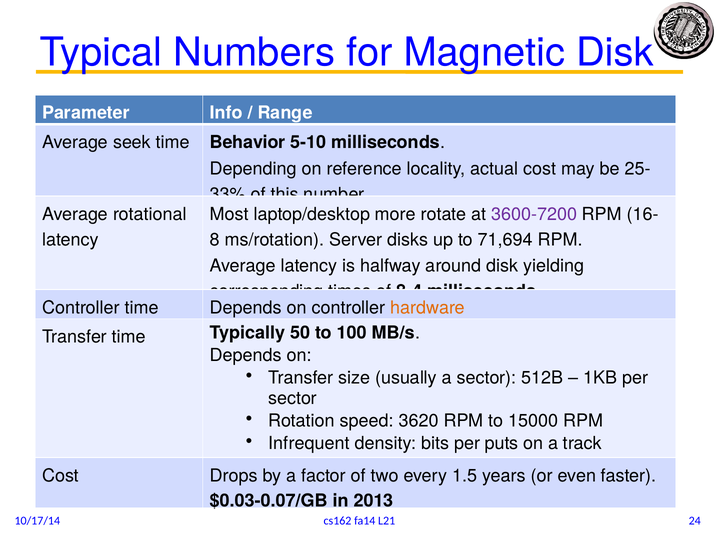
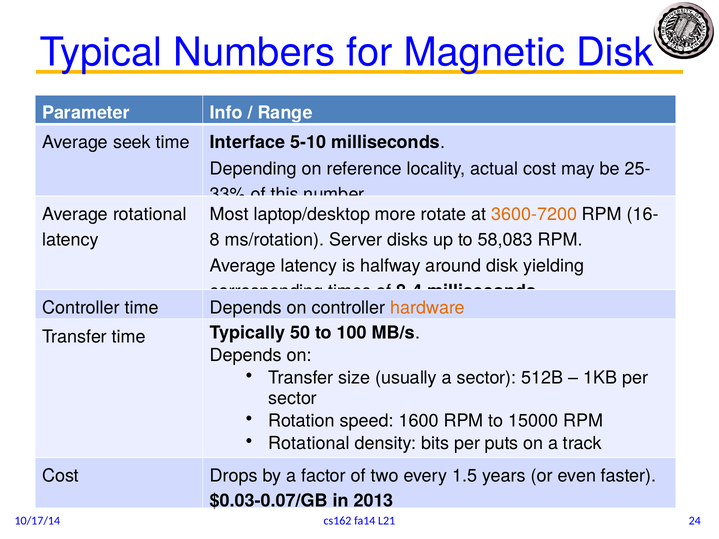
Behavior: Behavior -> Interface
3600-7200 colour: purple -> orange
71,694: 71,694 -> 58,083
3620: 3620 -> 1600
Infrequent at (309, 444): Infrequent -> Rotational
